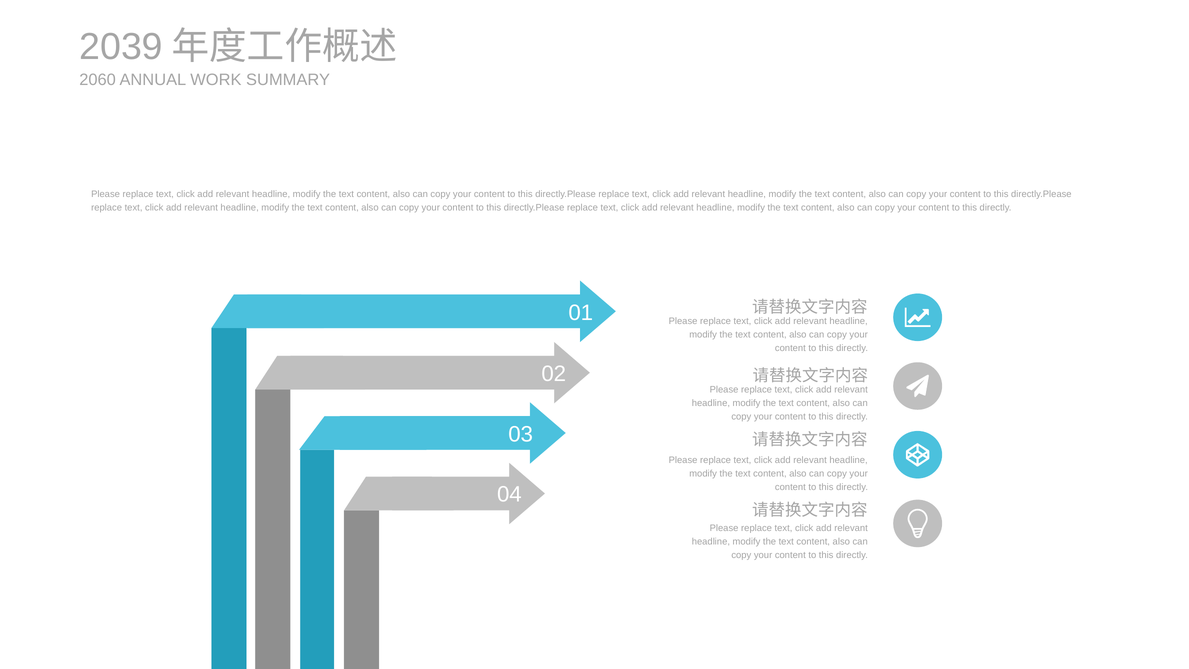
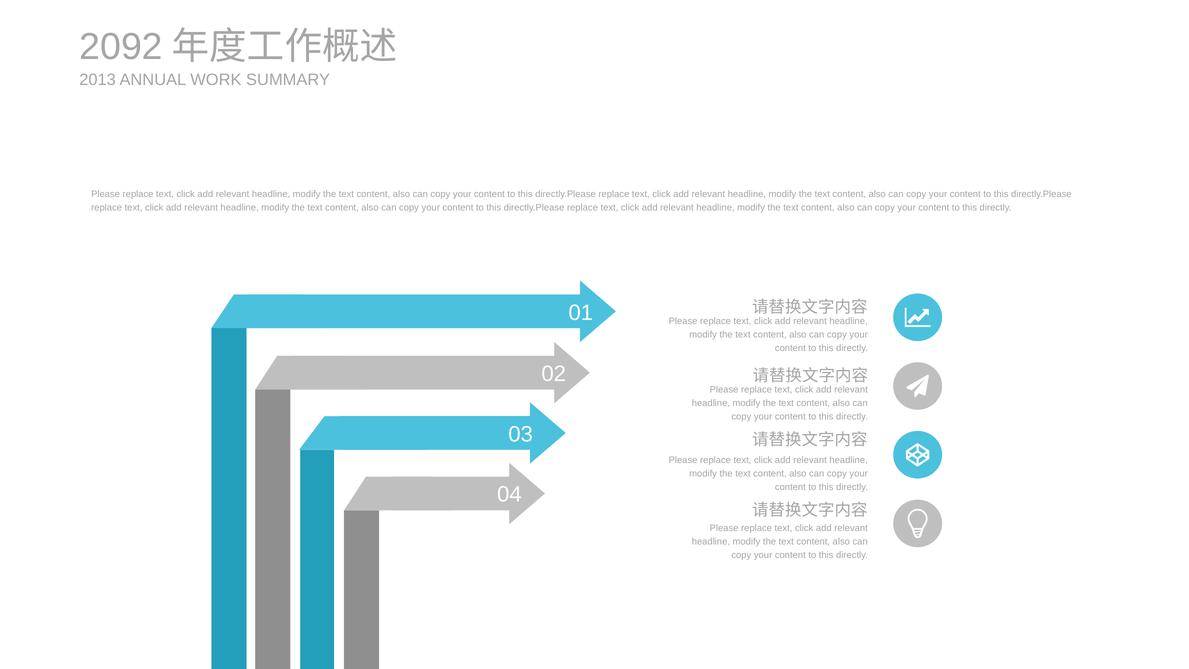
2039: 2039 -> 2092
2060: 2060 -> 2013
